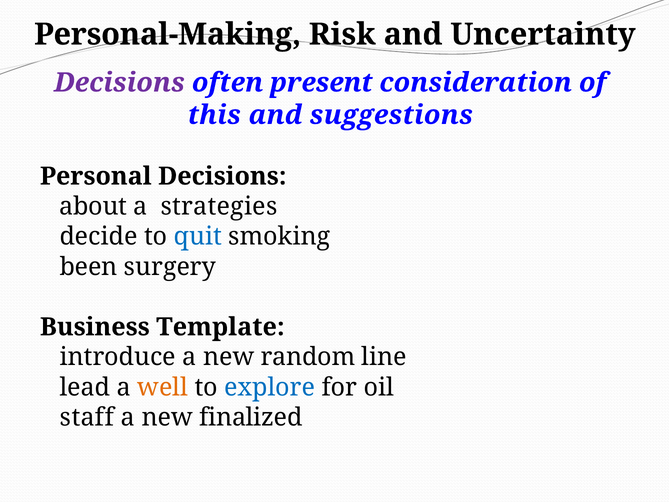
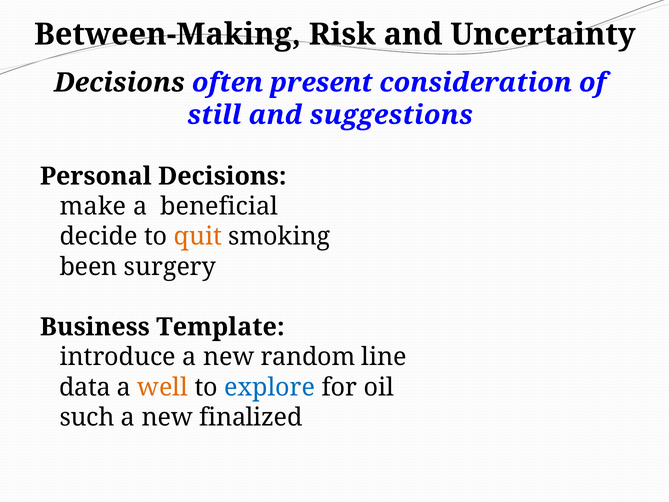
Personal-Making: Personal-Making -> Between-Making
Decisions at (119, 83) colour: purple -> black
this: this -> still
about: about -> make
strategies: strategies -> beneficial
quit colour: blue -> orange
lead: lead -> data
staff: staff -> such
